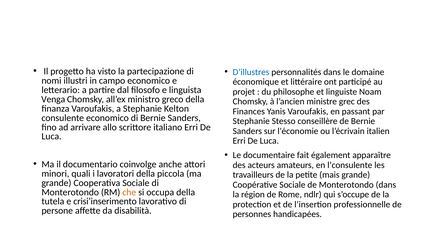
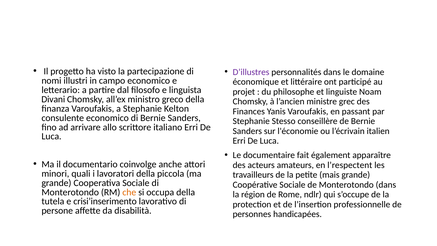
D’illustres colour: blue -> purple
Venga: Venga -> Divani
l’consulente: l’consulente -> l’respectent
